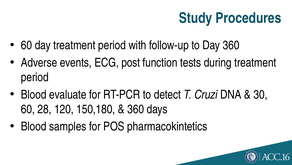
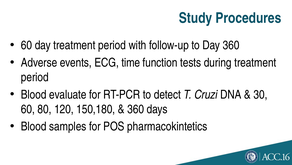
post: post -> time
28: 28 -> 80
